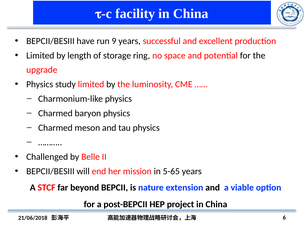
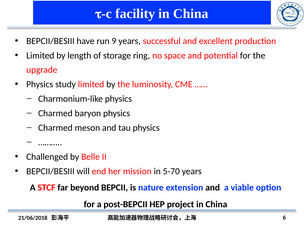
5-65: 5-65 -> 5-70
